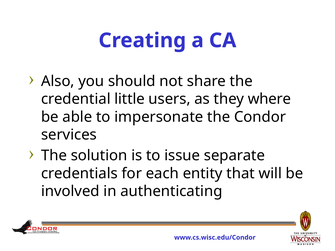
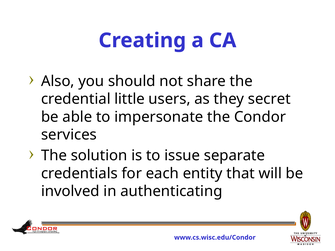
where: where -> secret
